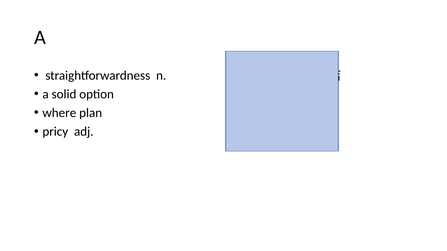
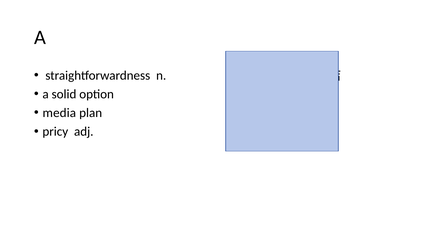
where: where -> media
